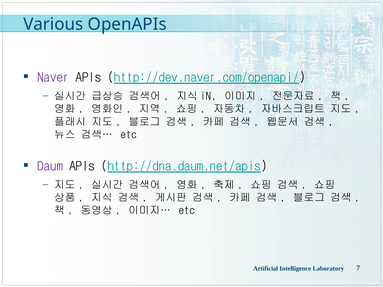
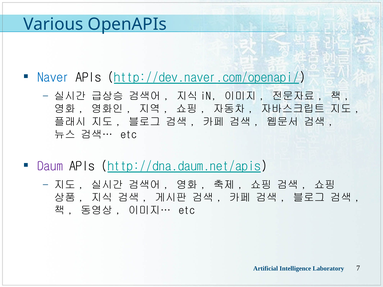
Naver colour: purple -> blue
